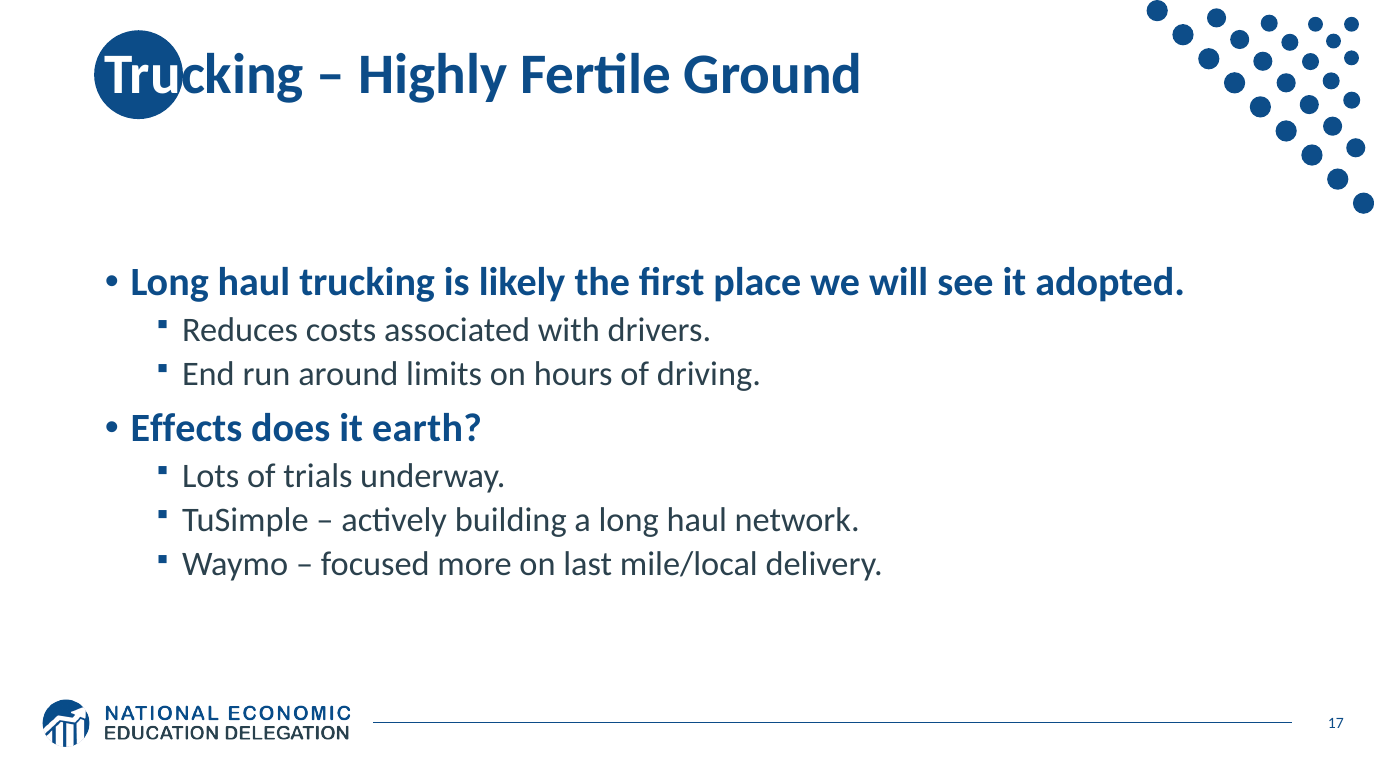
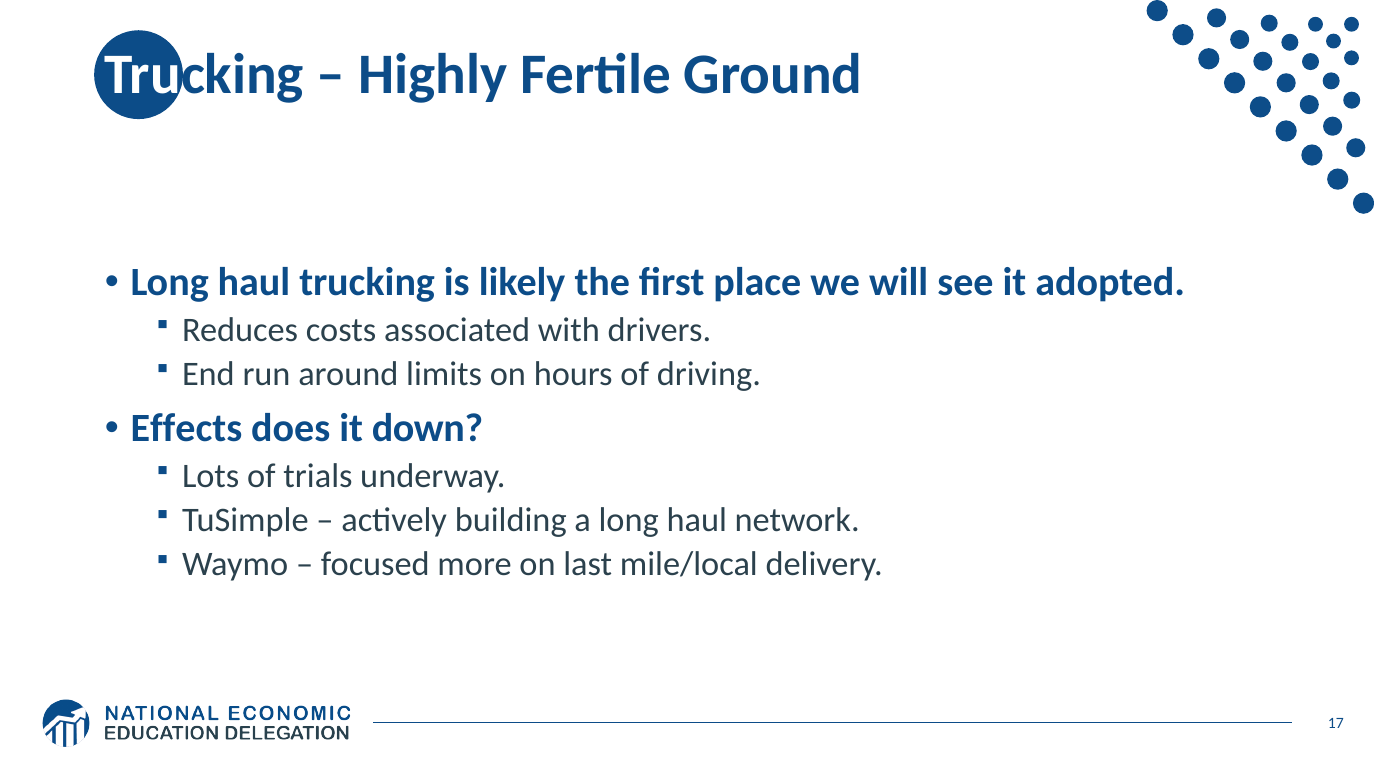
earth: earth -> down
